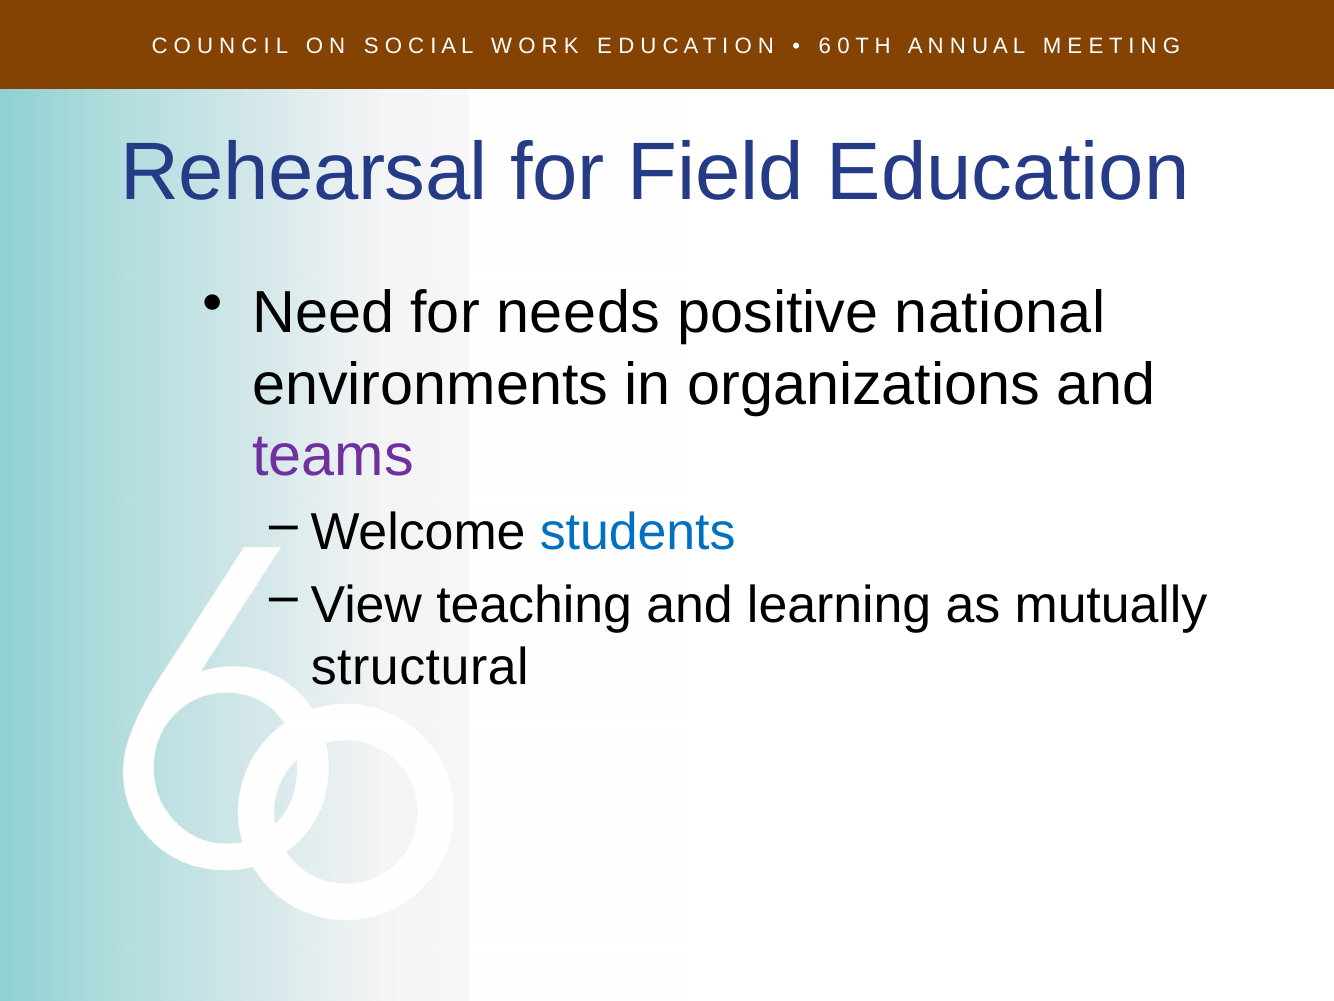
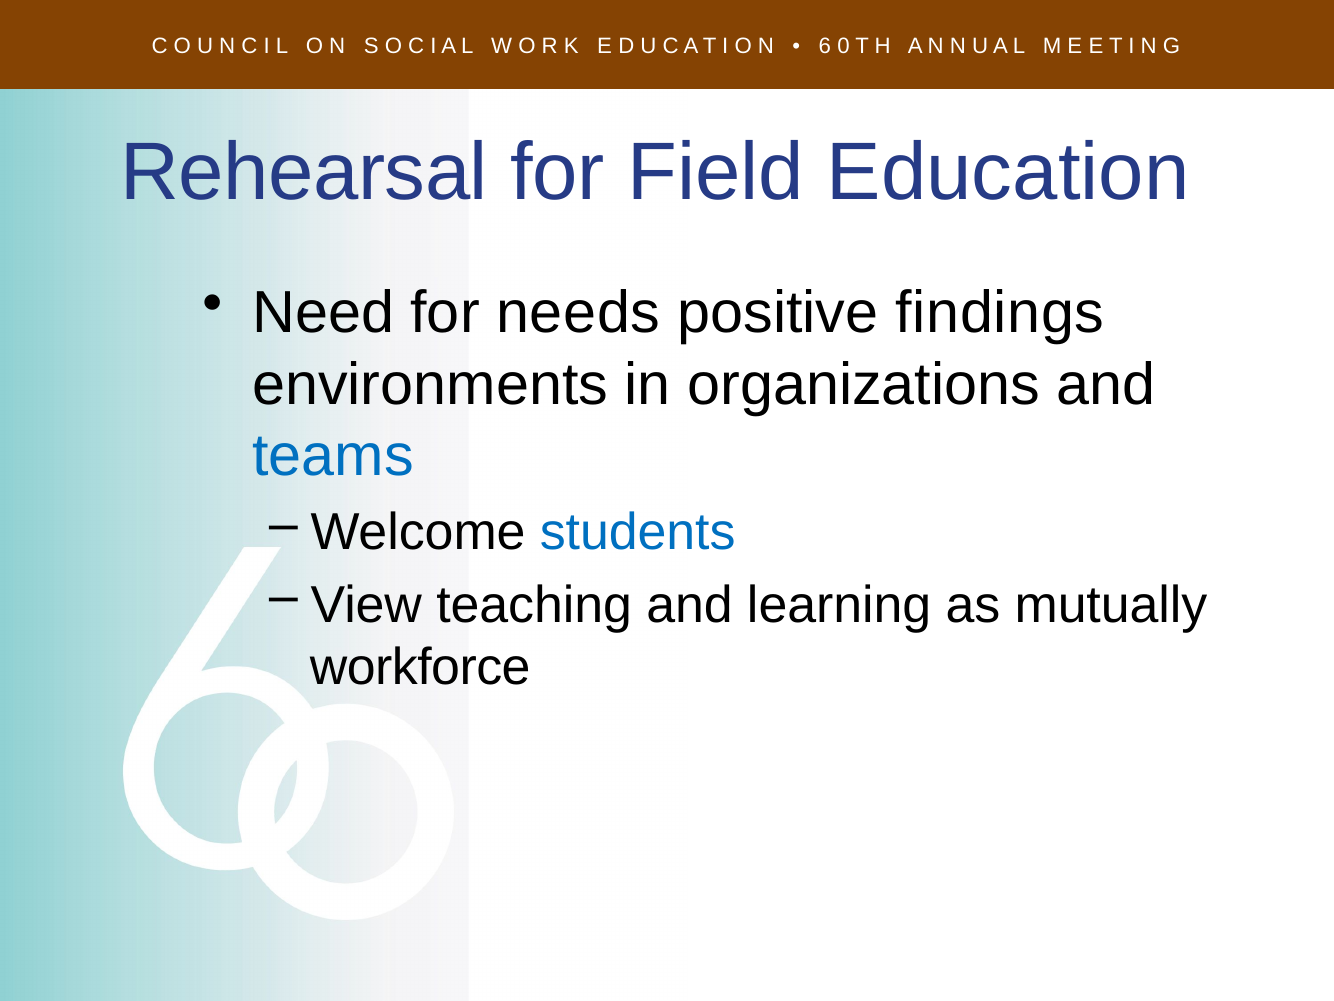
national: national -> findings
teams colour: purple -> blue
structural: structural -> workforce
